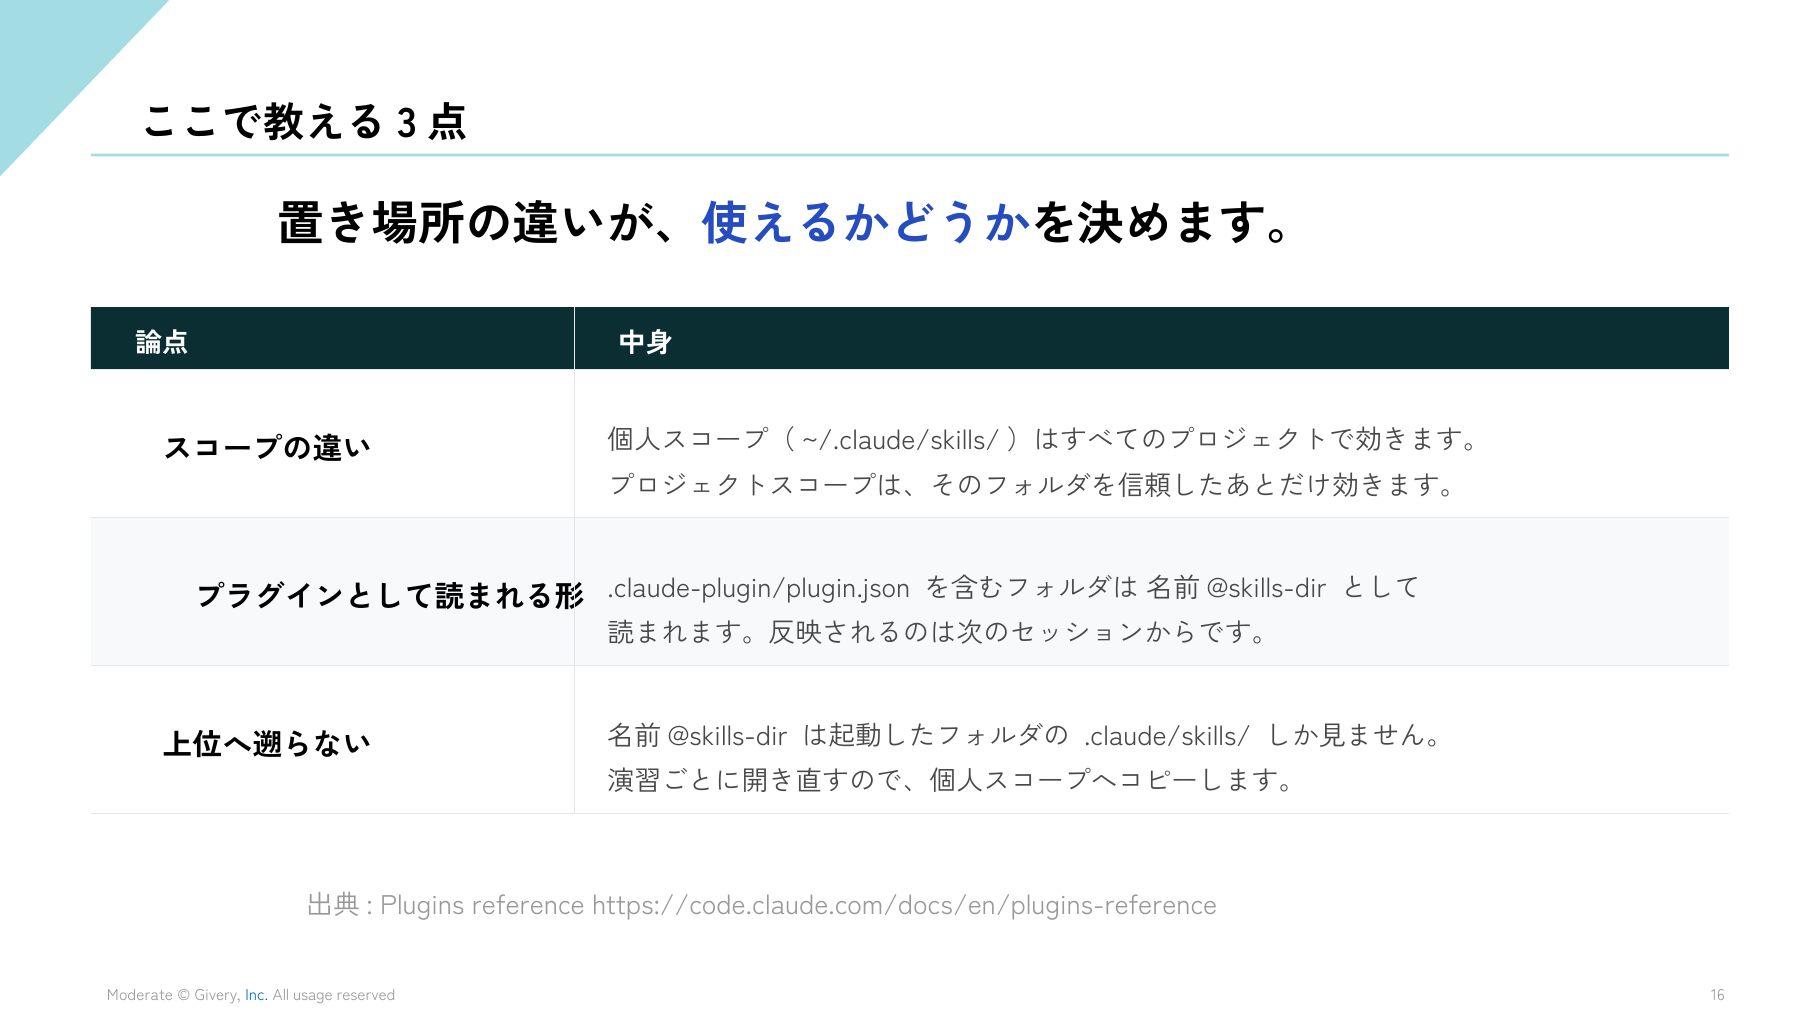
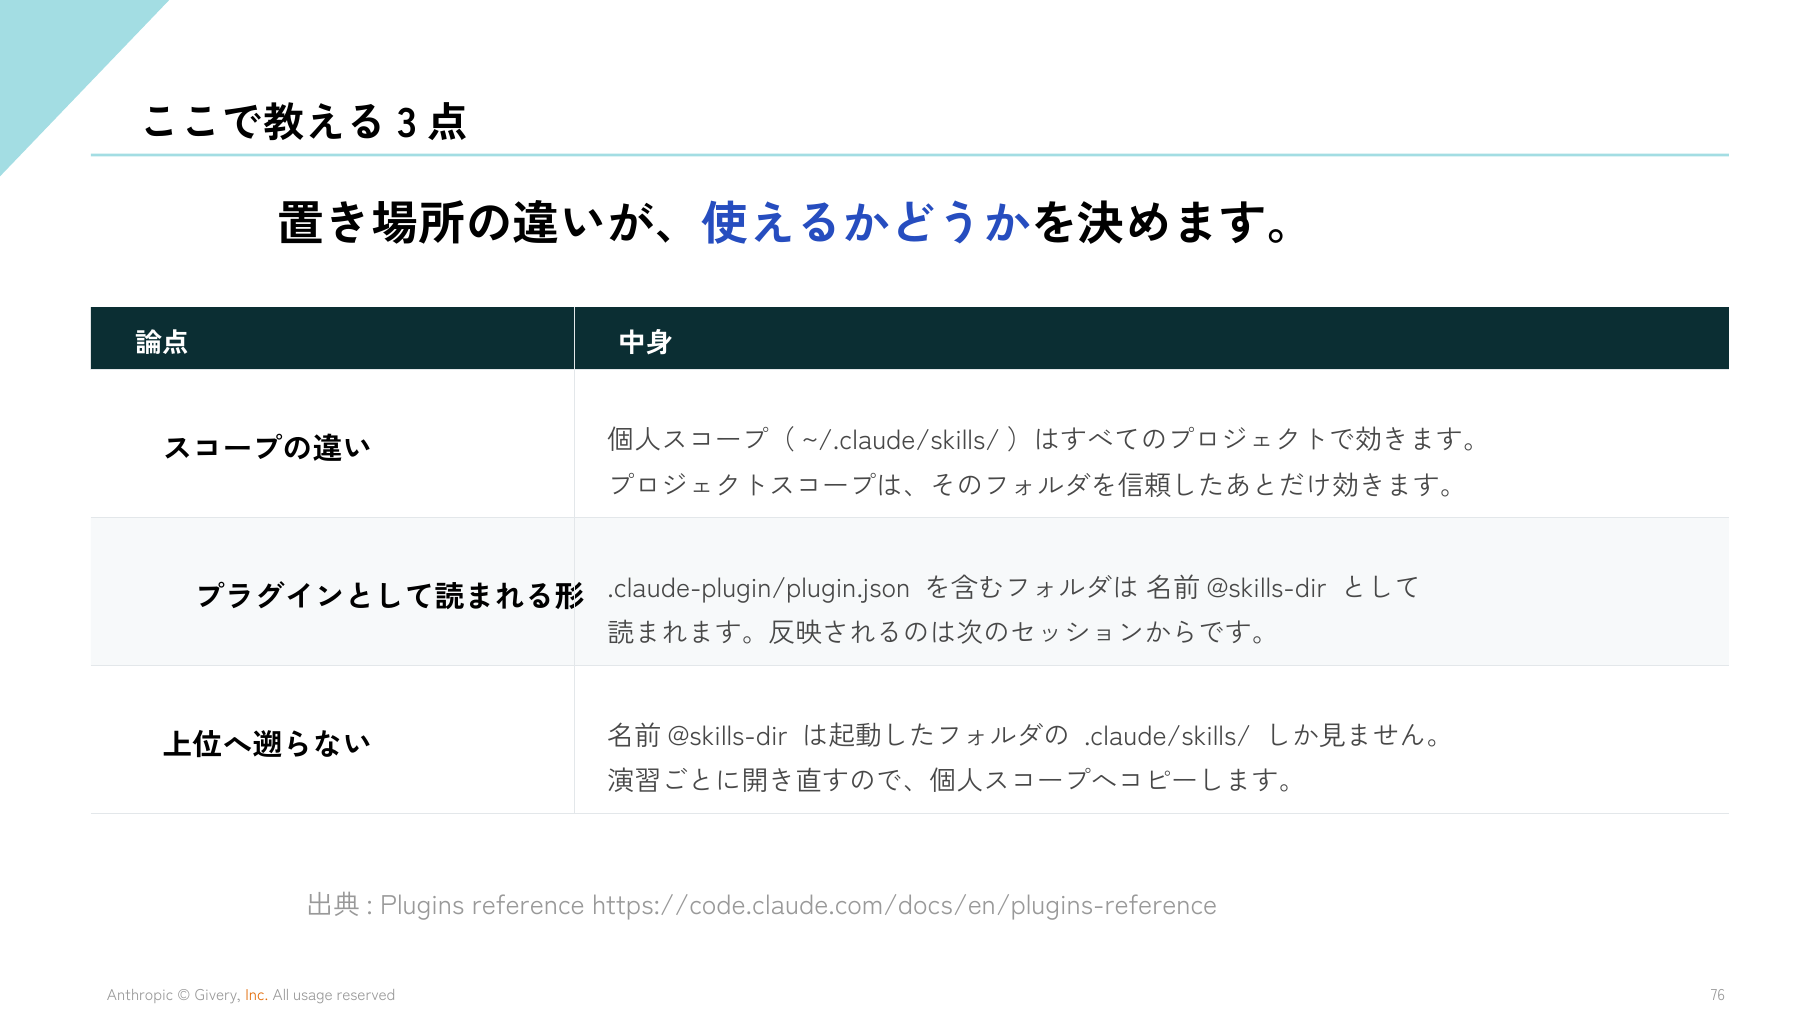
Moderate: Moderate -> Anthropic
Inc colour: blue -> orange
16: 16 -> 76
